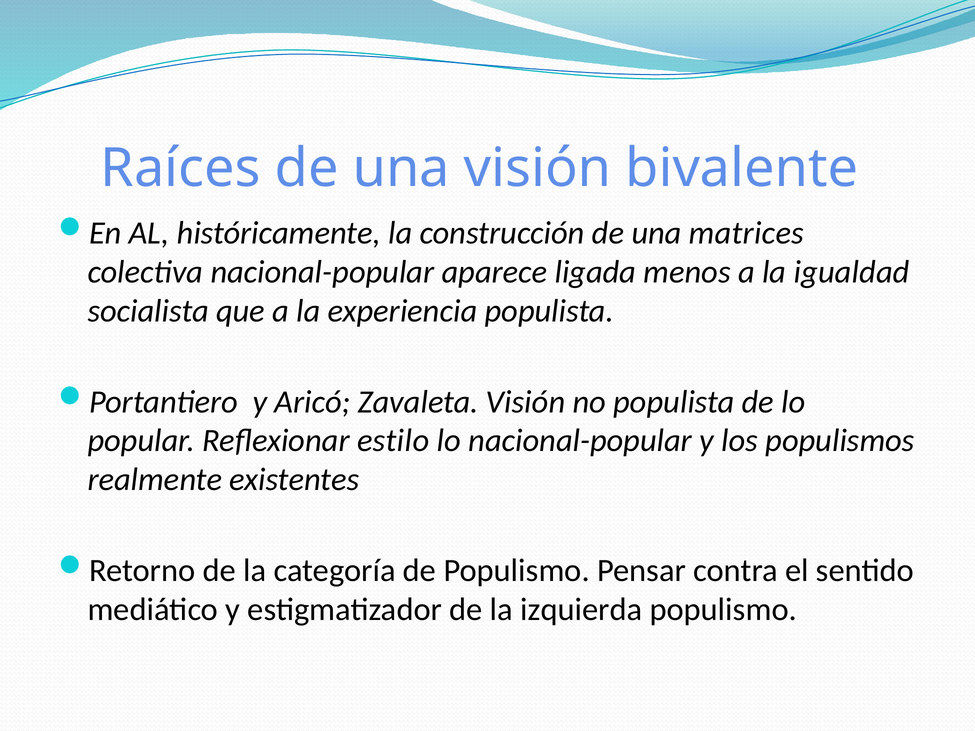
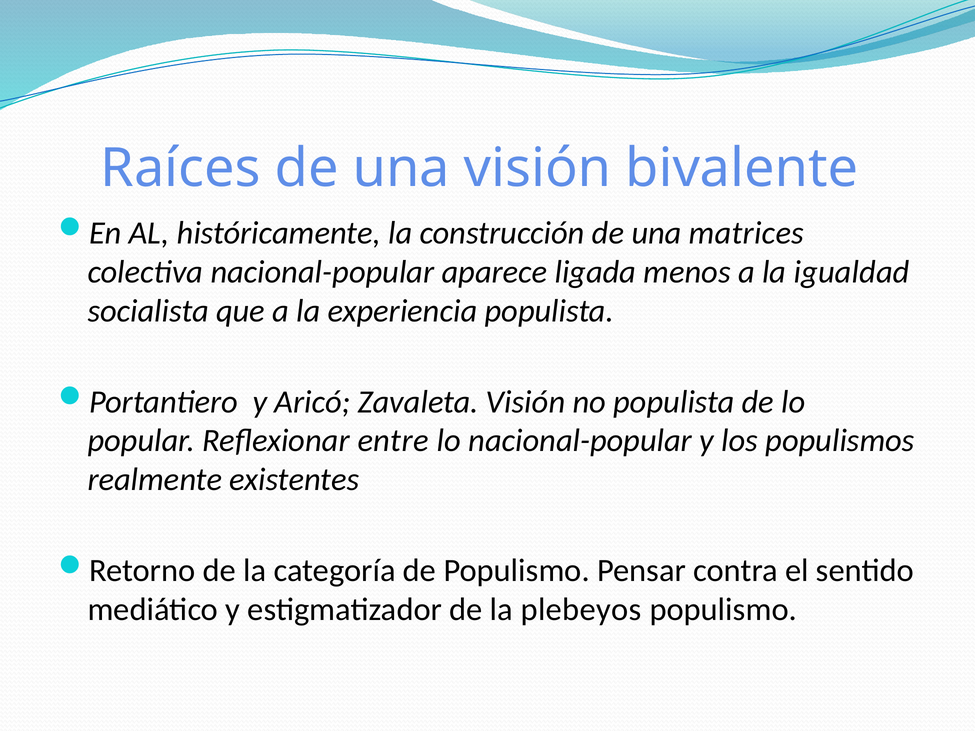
estilo: estilo -> entre
izquierda: izquierda -> plebeyos
